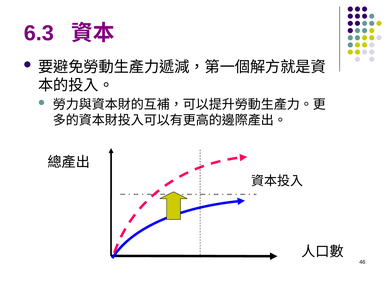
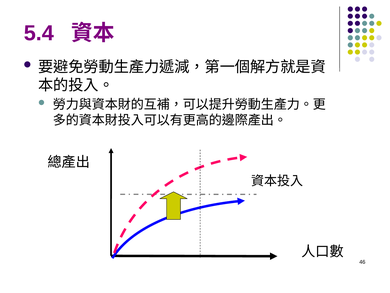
6.3: 6.3 -> 5.4
